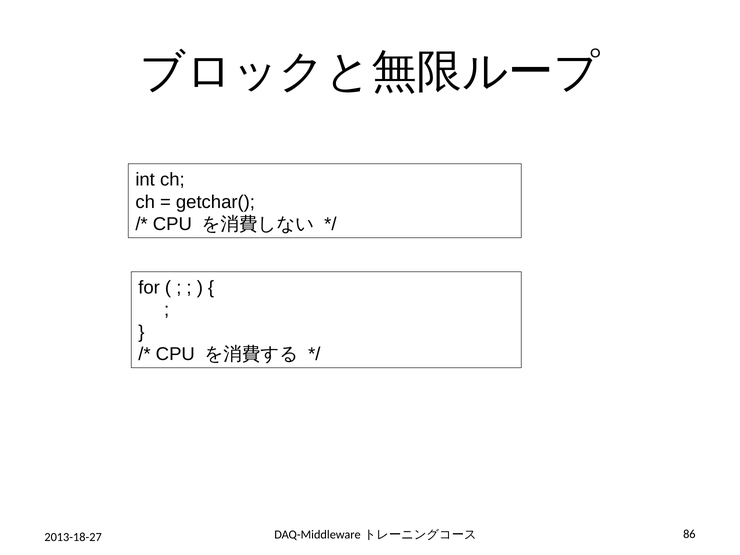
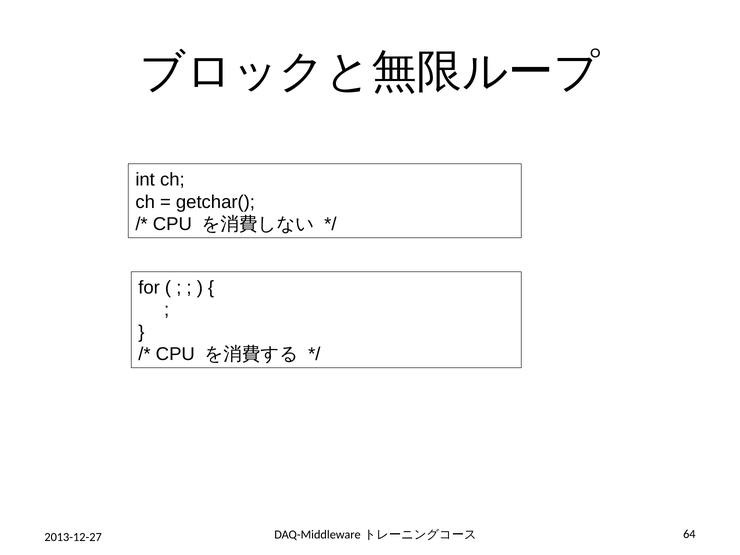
2013-18-27: 2013-18-27 -> 2013-12-27
86: 86 -> 64
